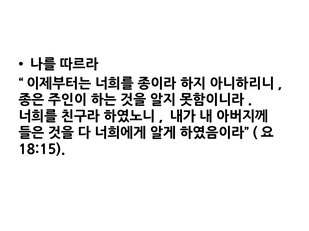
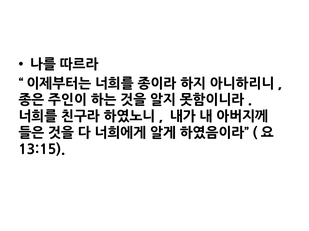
18:15: 18:15 -> 13:15
